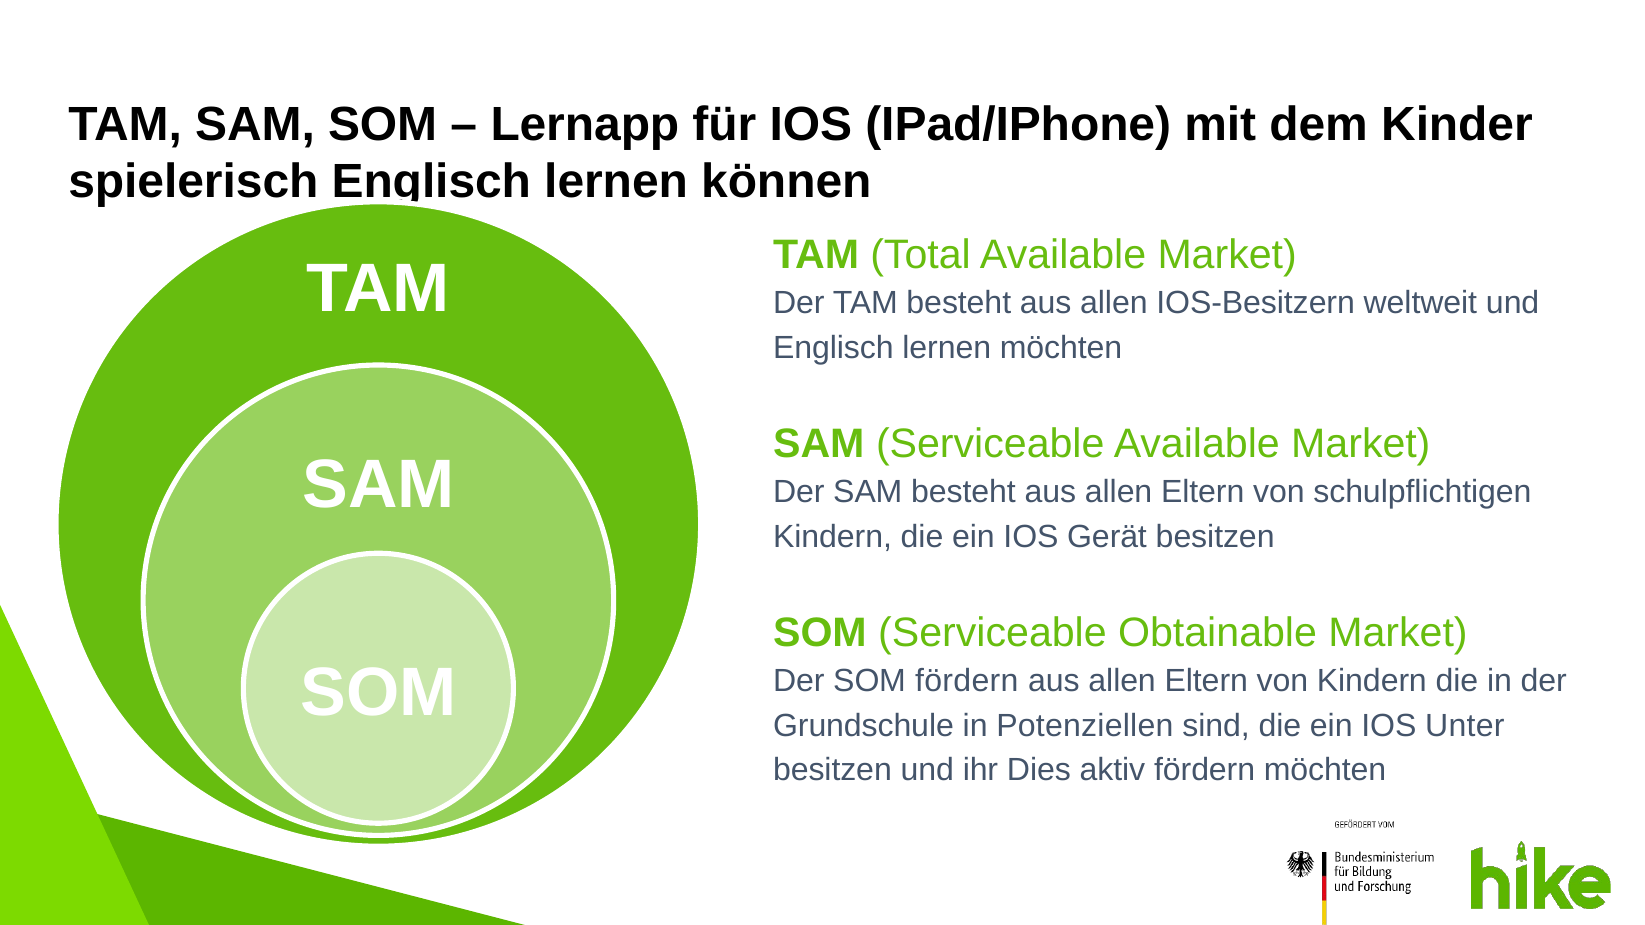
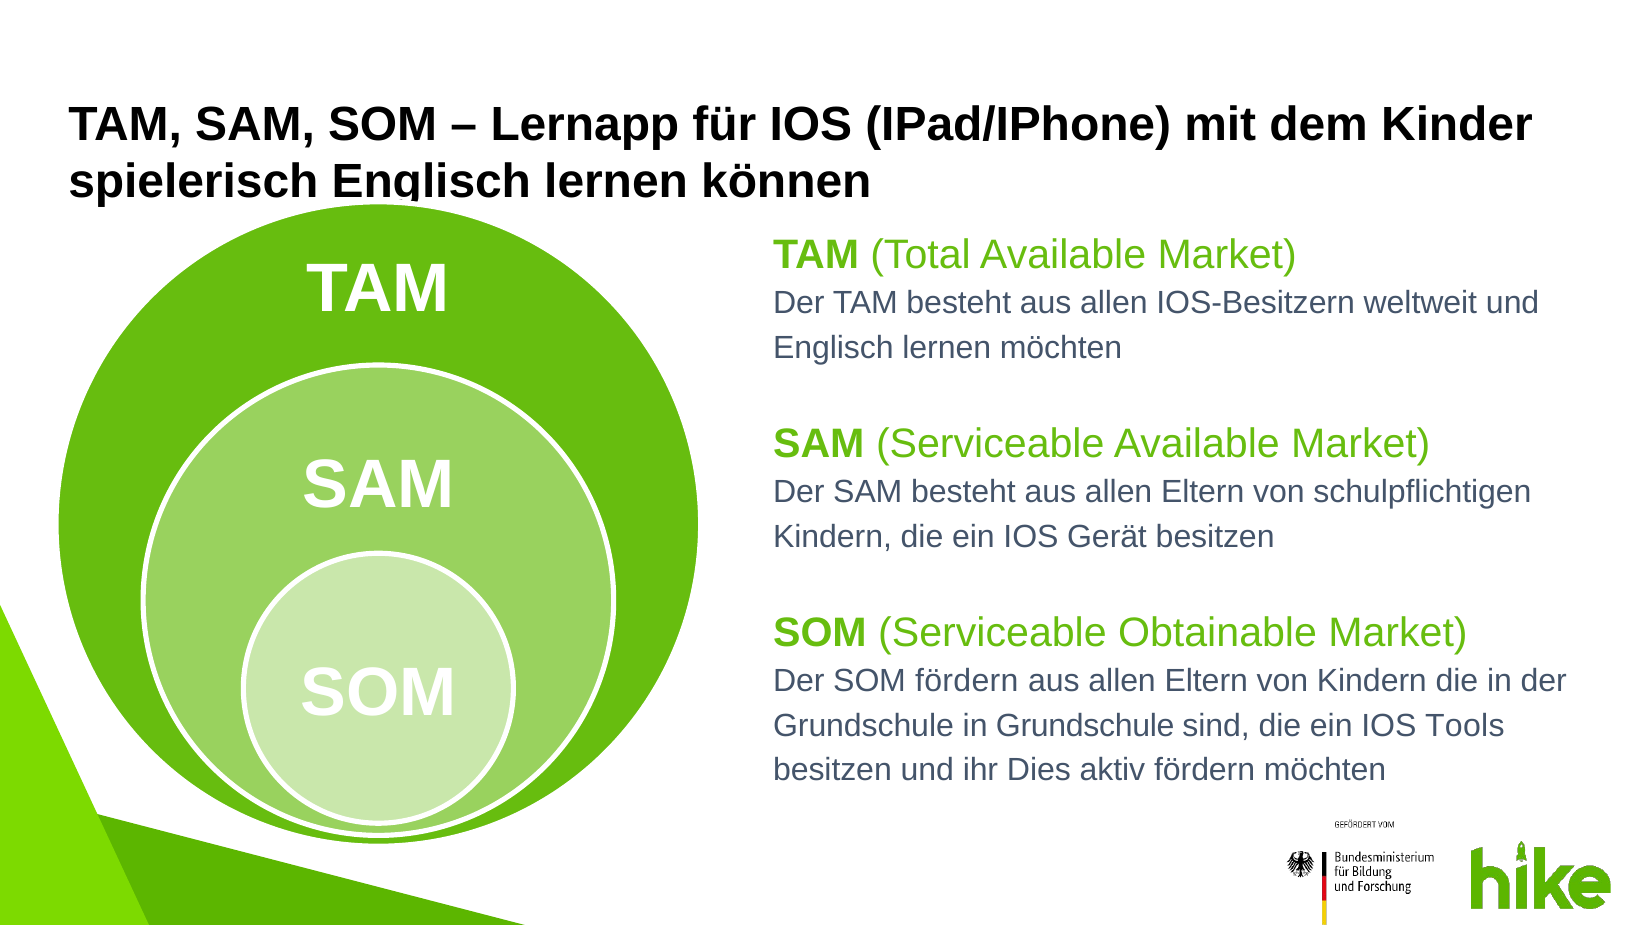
in Potenziellen: Potenziellen -> Grundschule
Unter: Unter -> Tools
